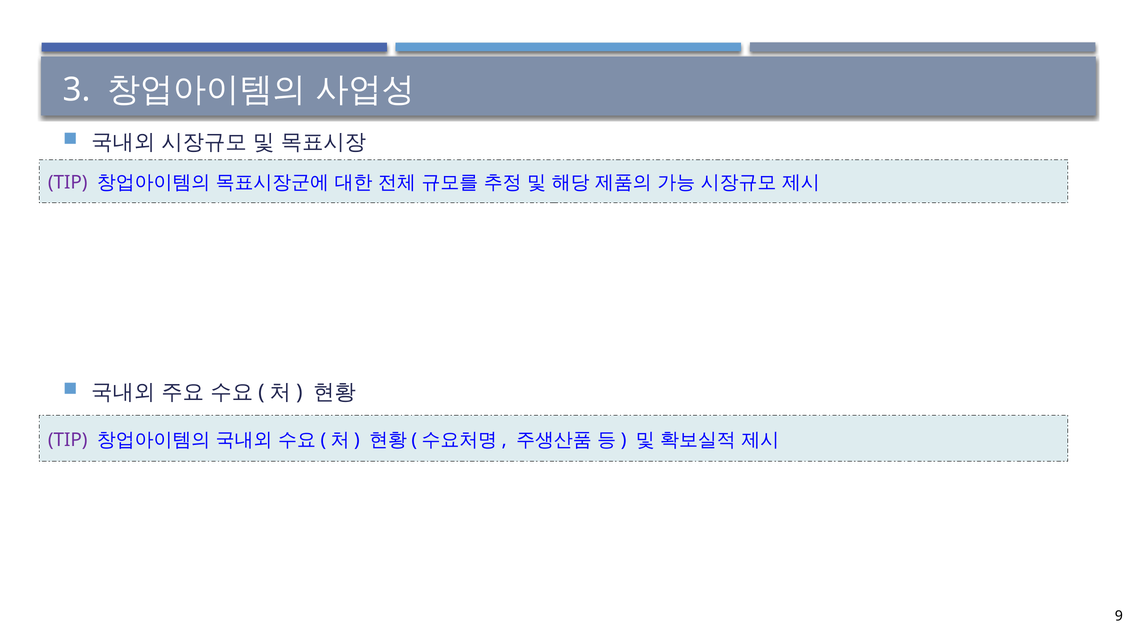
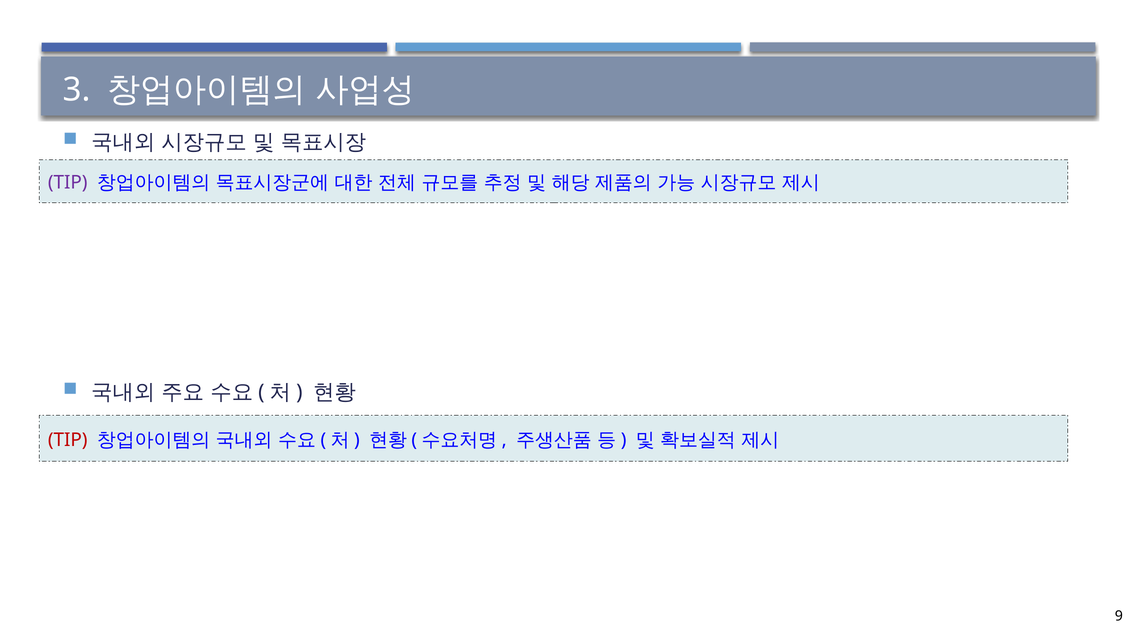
TIP at (68, 439) colour: purple -> red
